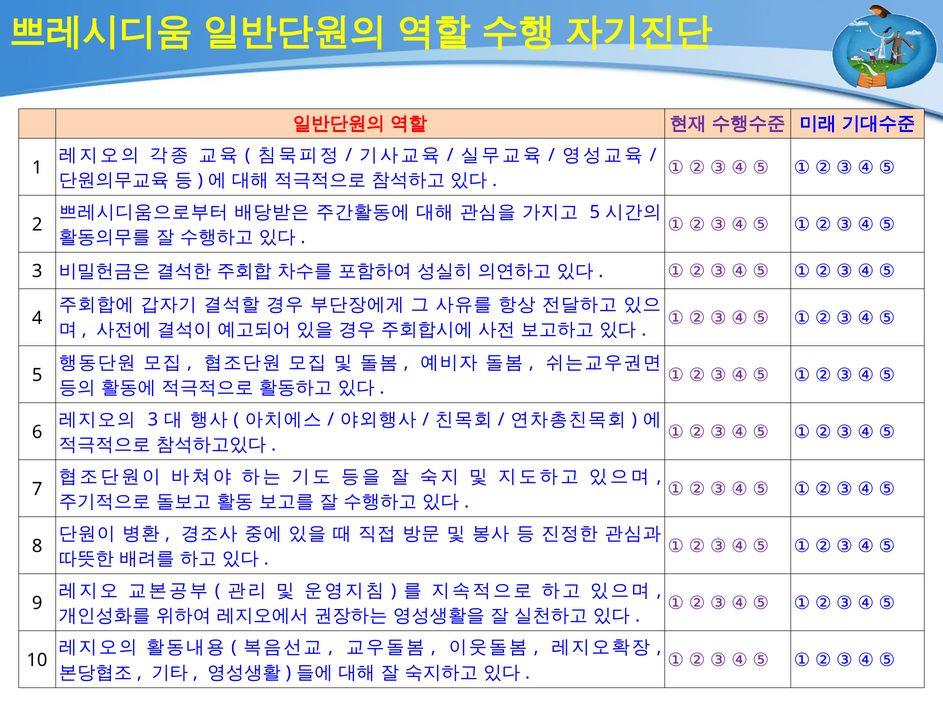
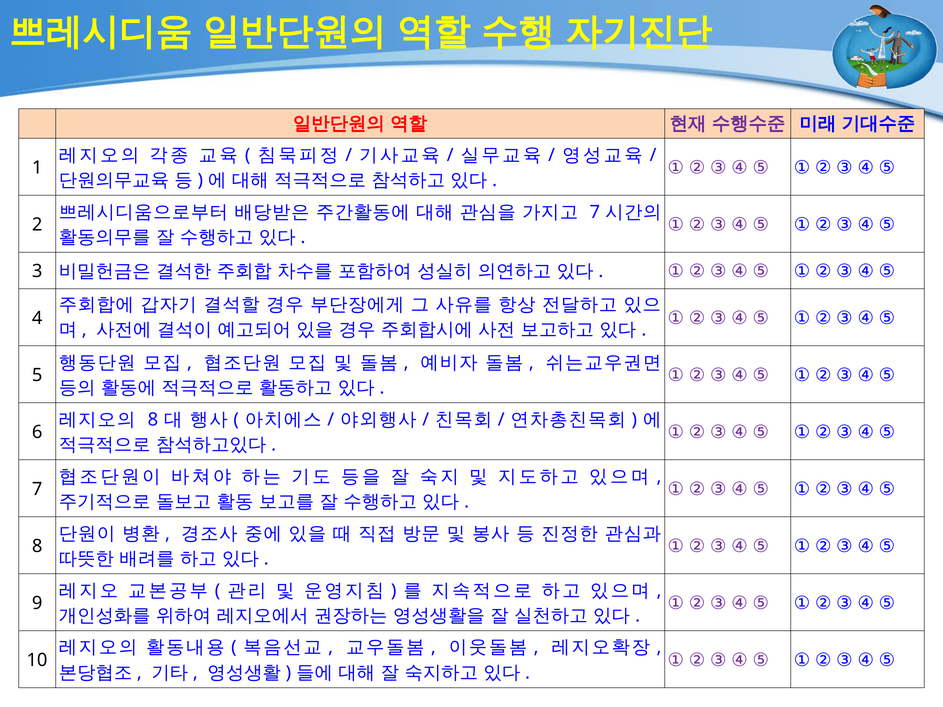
5 at (595, 212): 5 -> 7
3 at (153, 420): 3 -> 8
